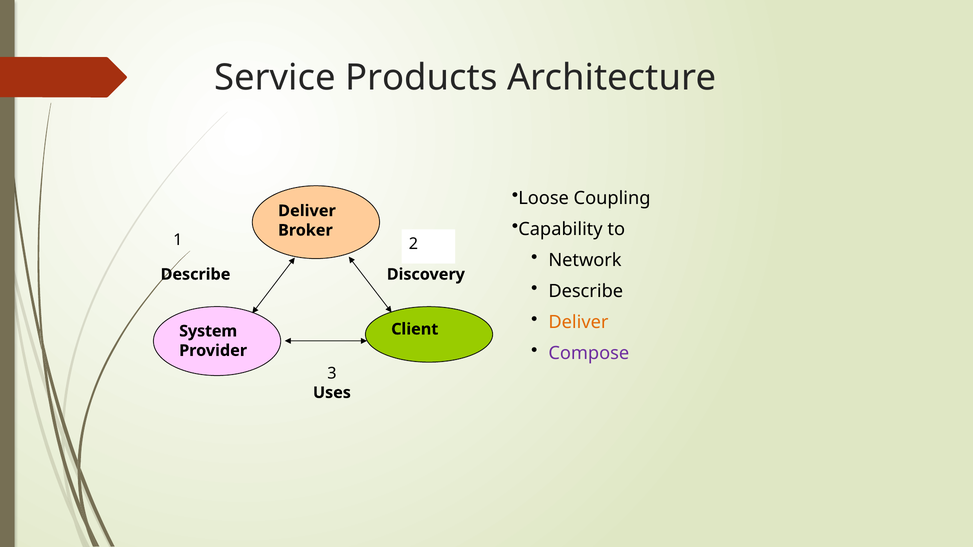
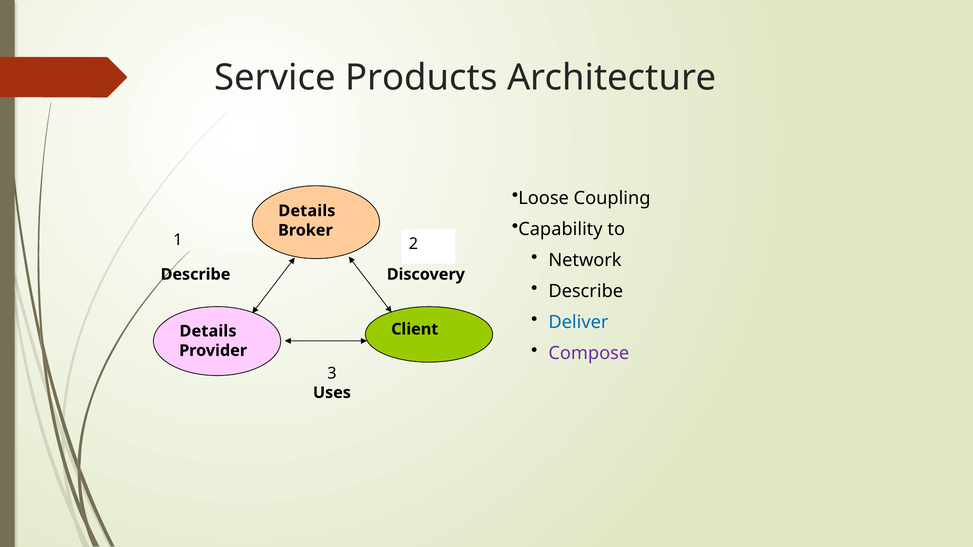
Deliver at (307, 211): Deliver -> Details
Deliver at (578, 322) colour: orange -> blue
System at (208, 331): System -> Details
